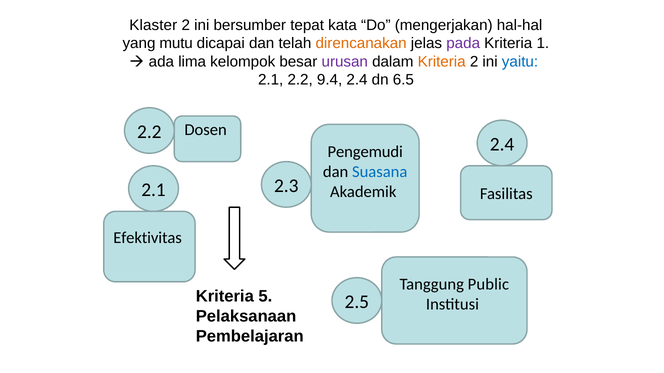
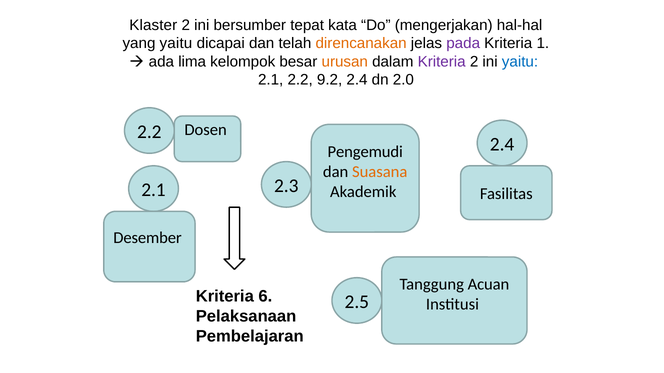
yang mutu: mutu -> yaitu
urusan colour: purple -> orange
Kriteria at (442, 62) colour: orange -> purple
9.4: 9.4 -> 9.2
6.5: 6.5 -> 2.0
Suasana colour: blue -> orange
Efektivitas: Efektivitas -> Desember
Public: Public -> Acuan
5: 5 -> 6
